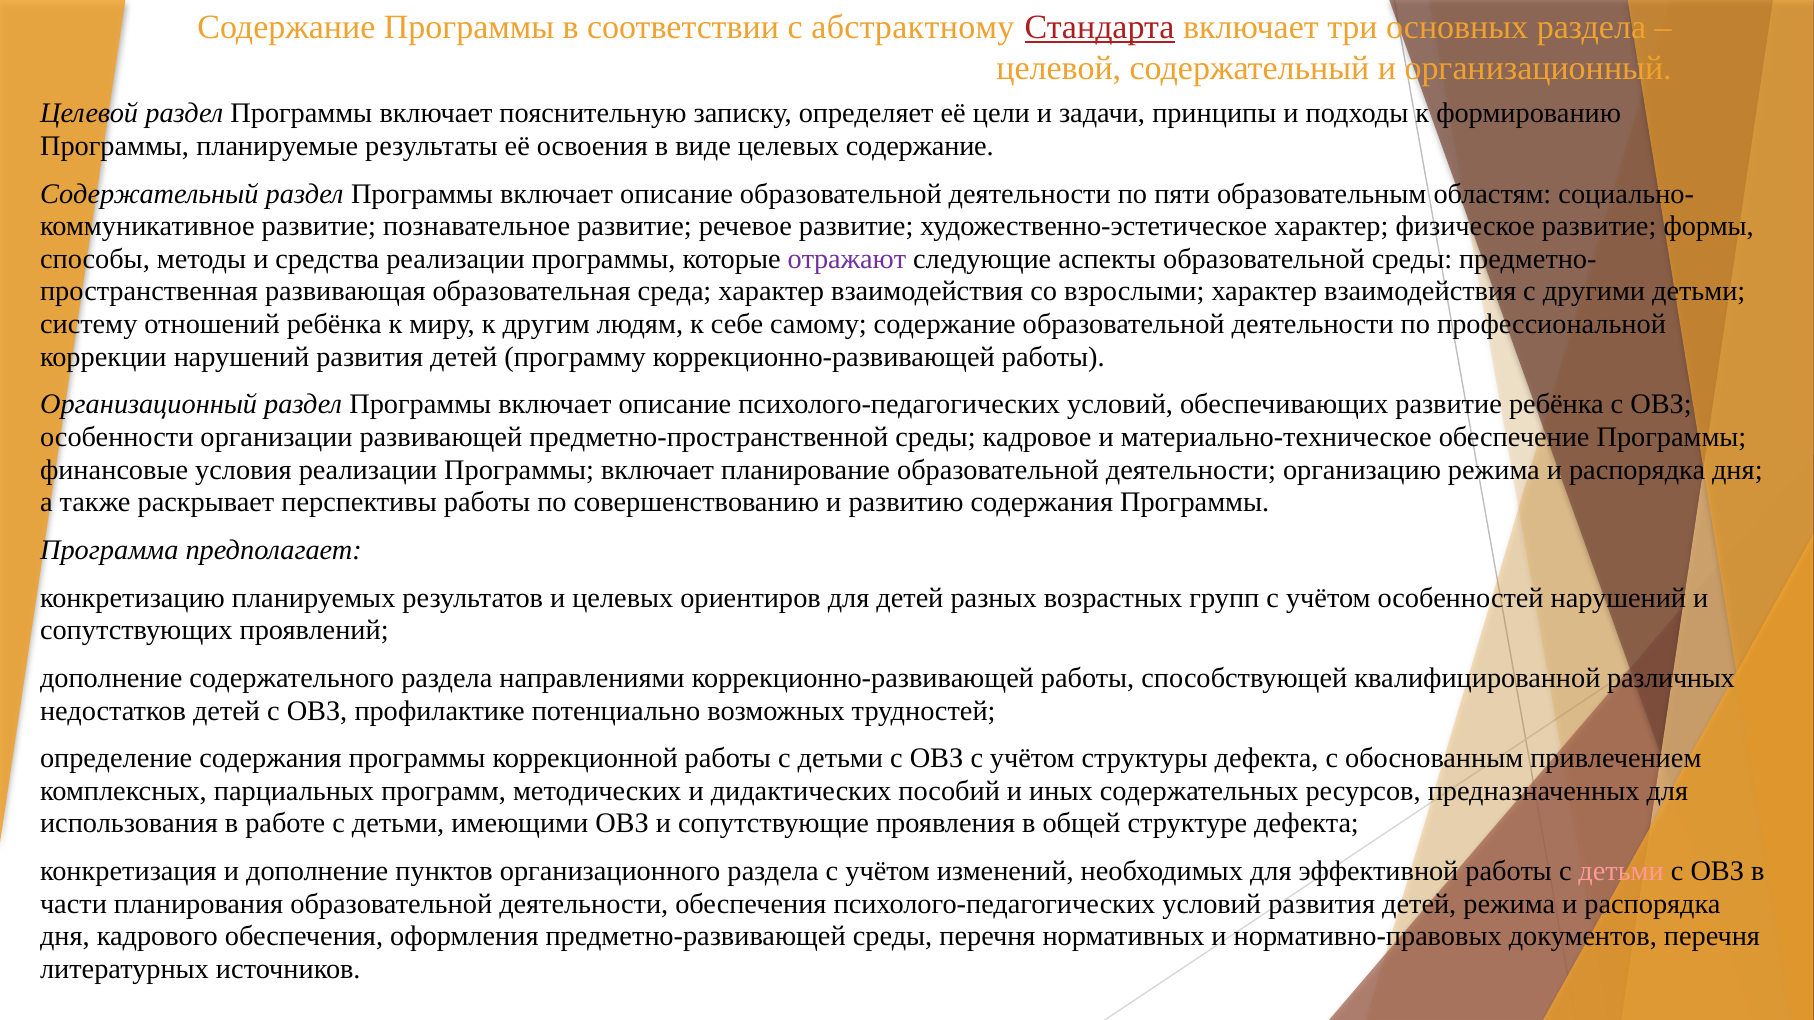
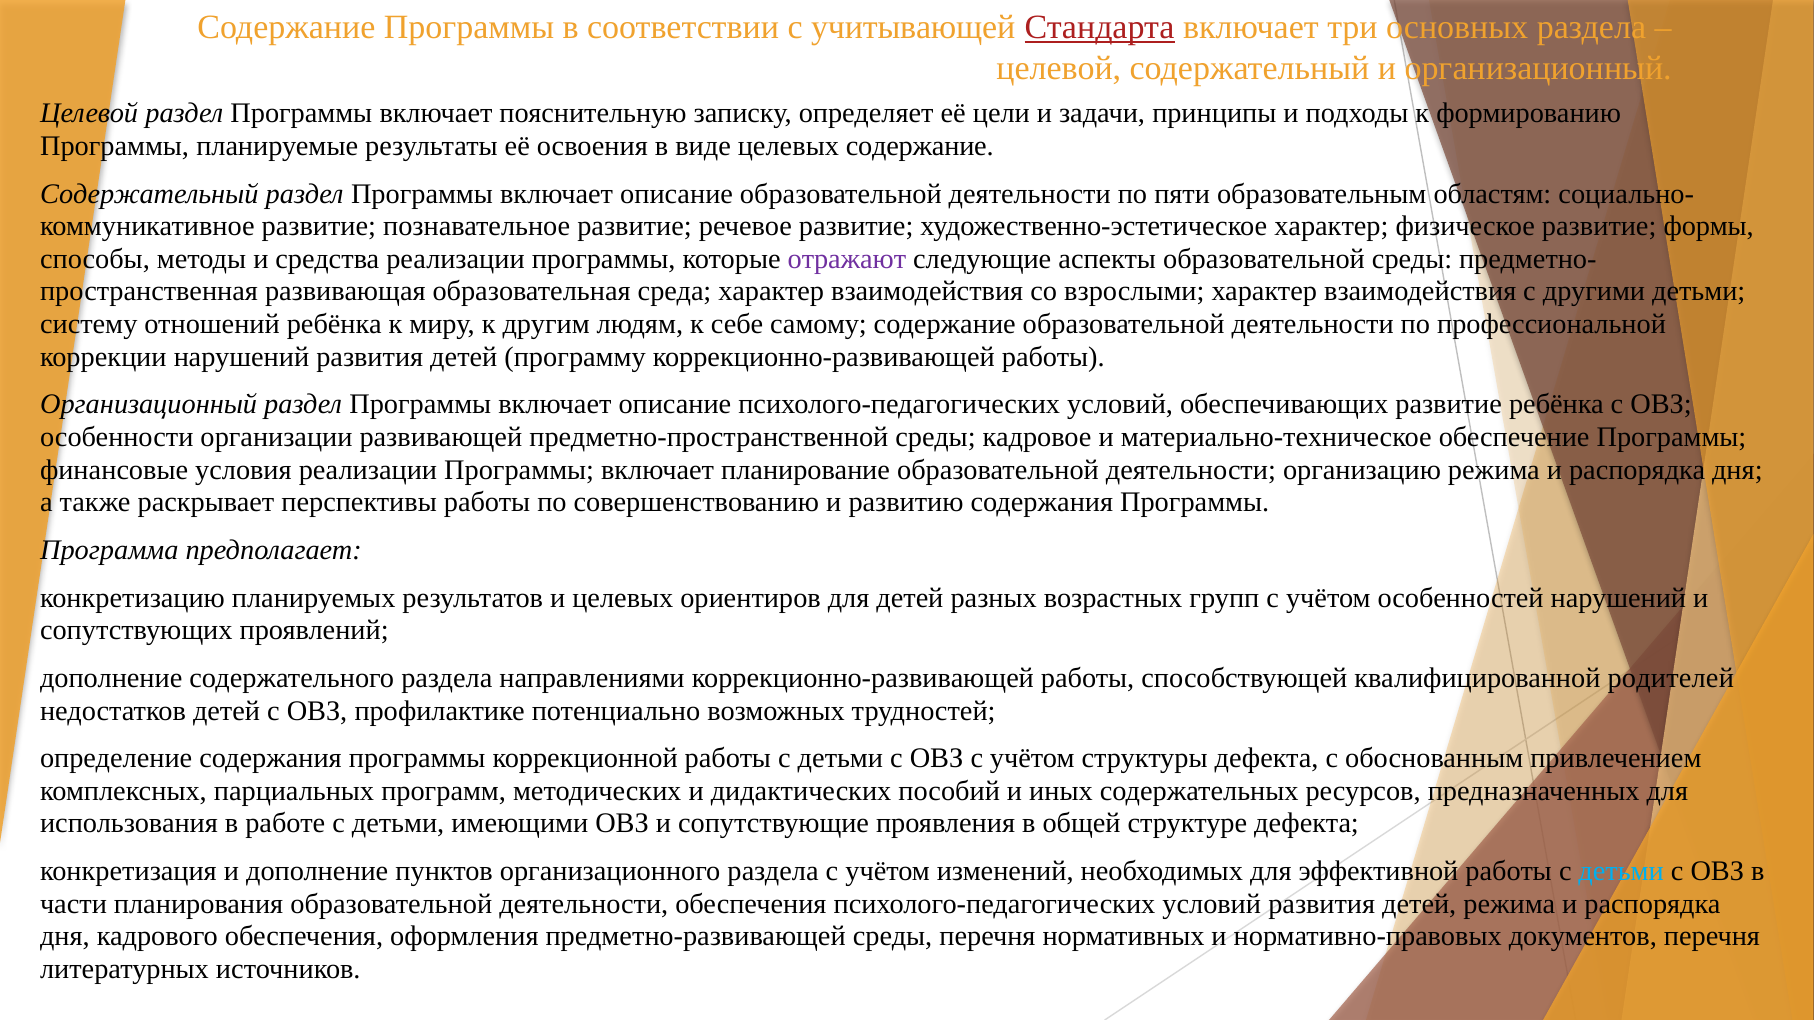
абстрактному: абстрактному -> учитывающей
различных: различных -> родителей
детьми at (1621, 872) colour: pink -> light blue
